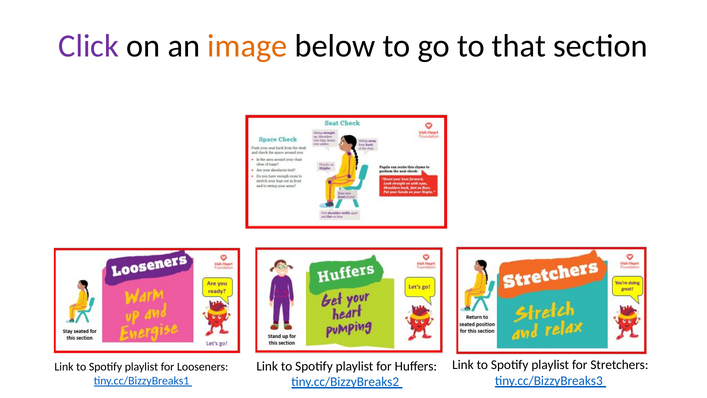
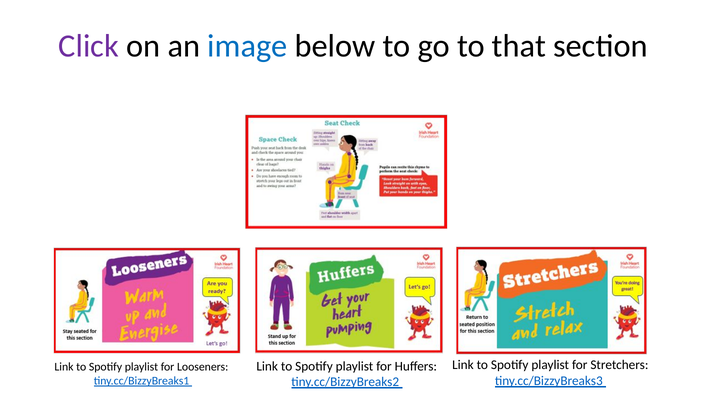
image colour: orange -> blue
